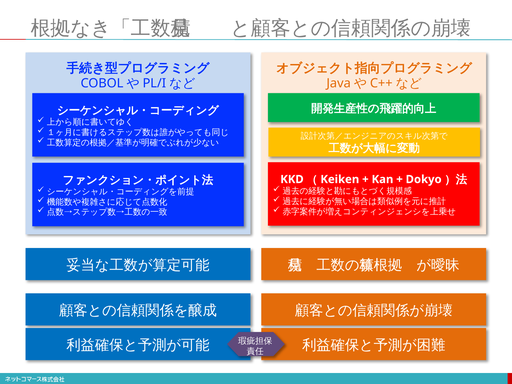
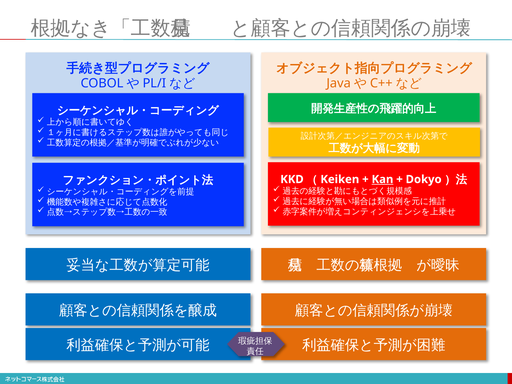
Kan underline: none -> present
